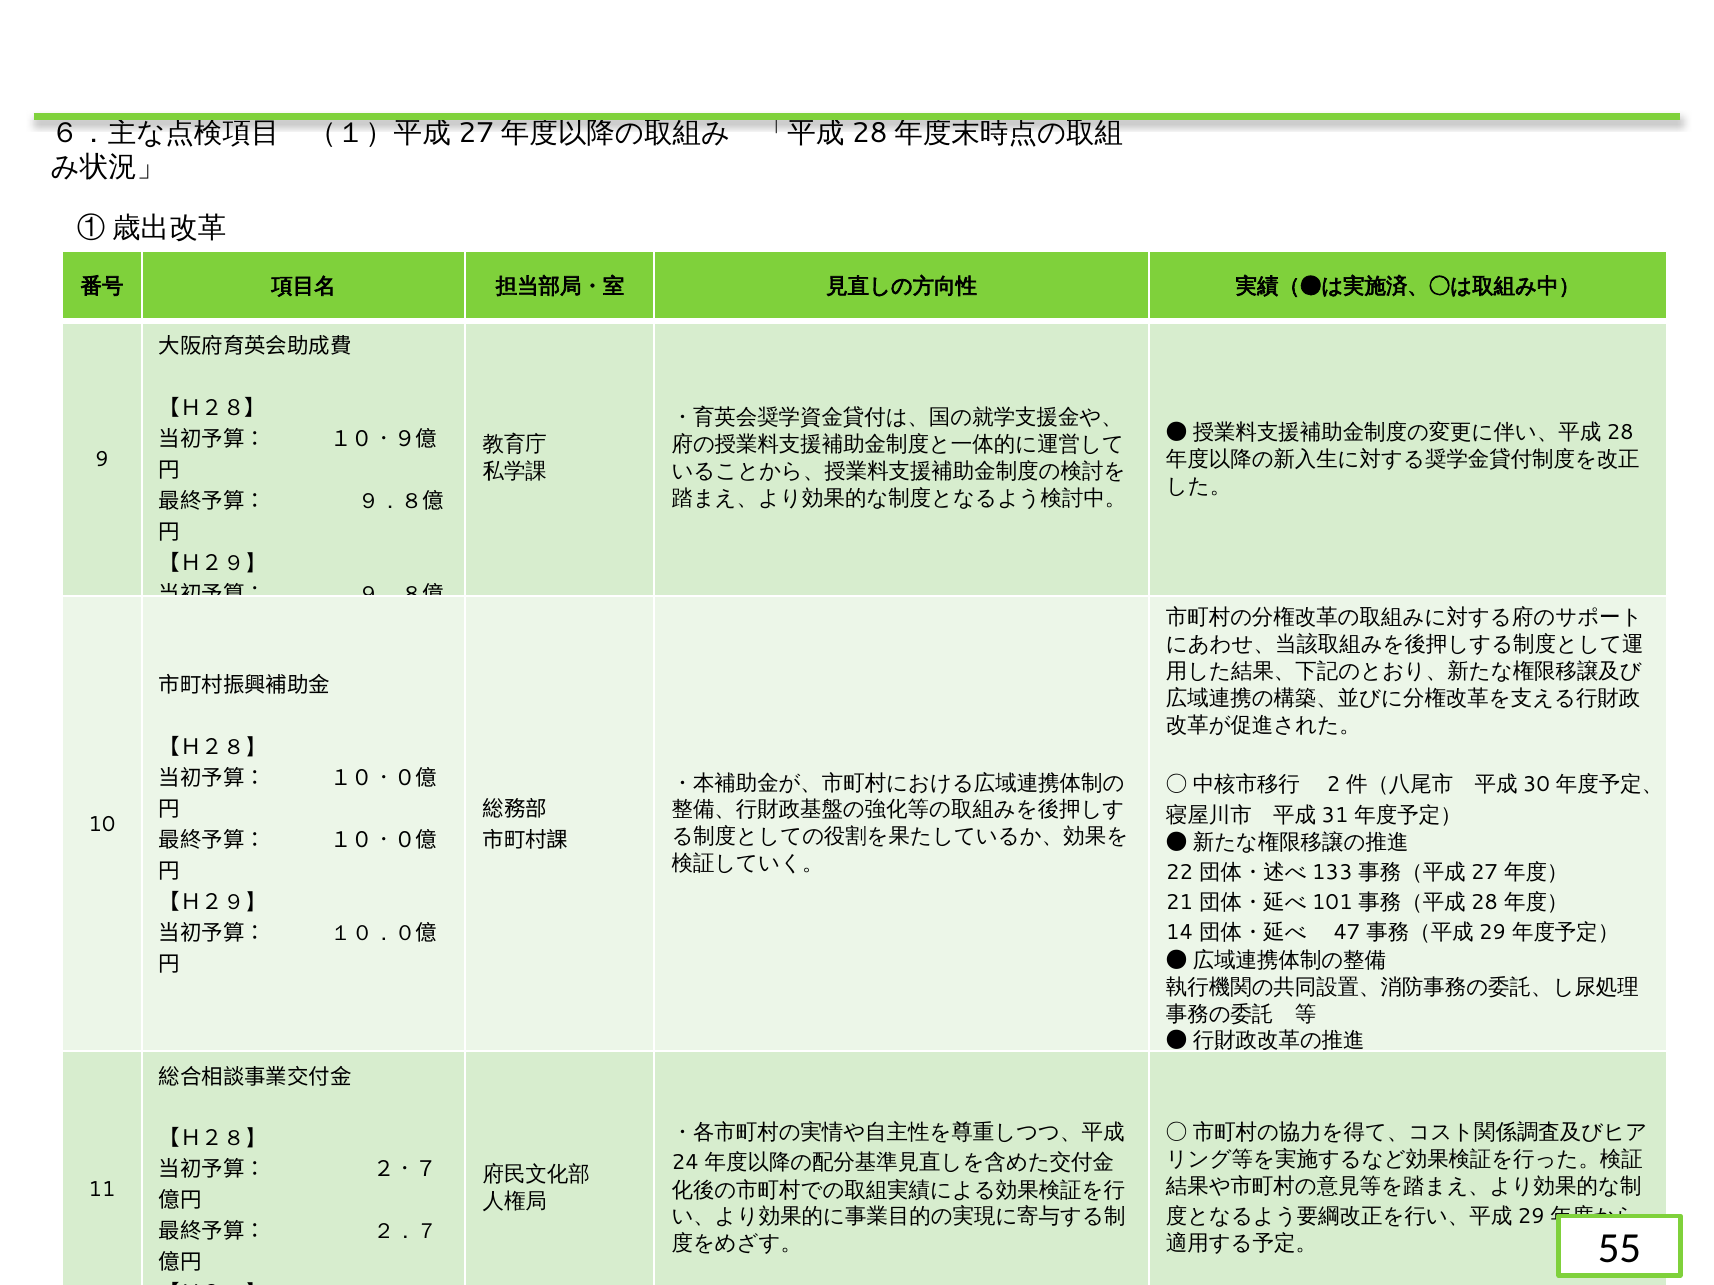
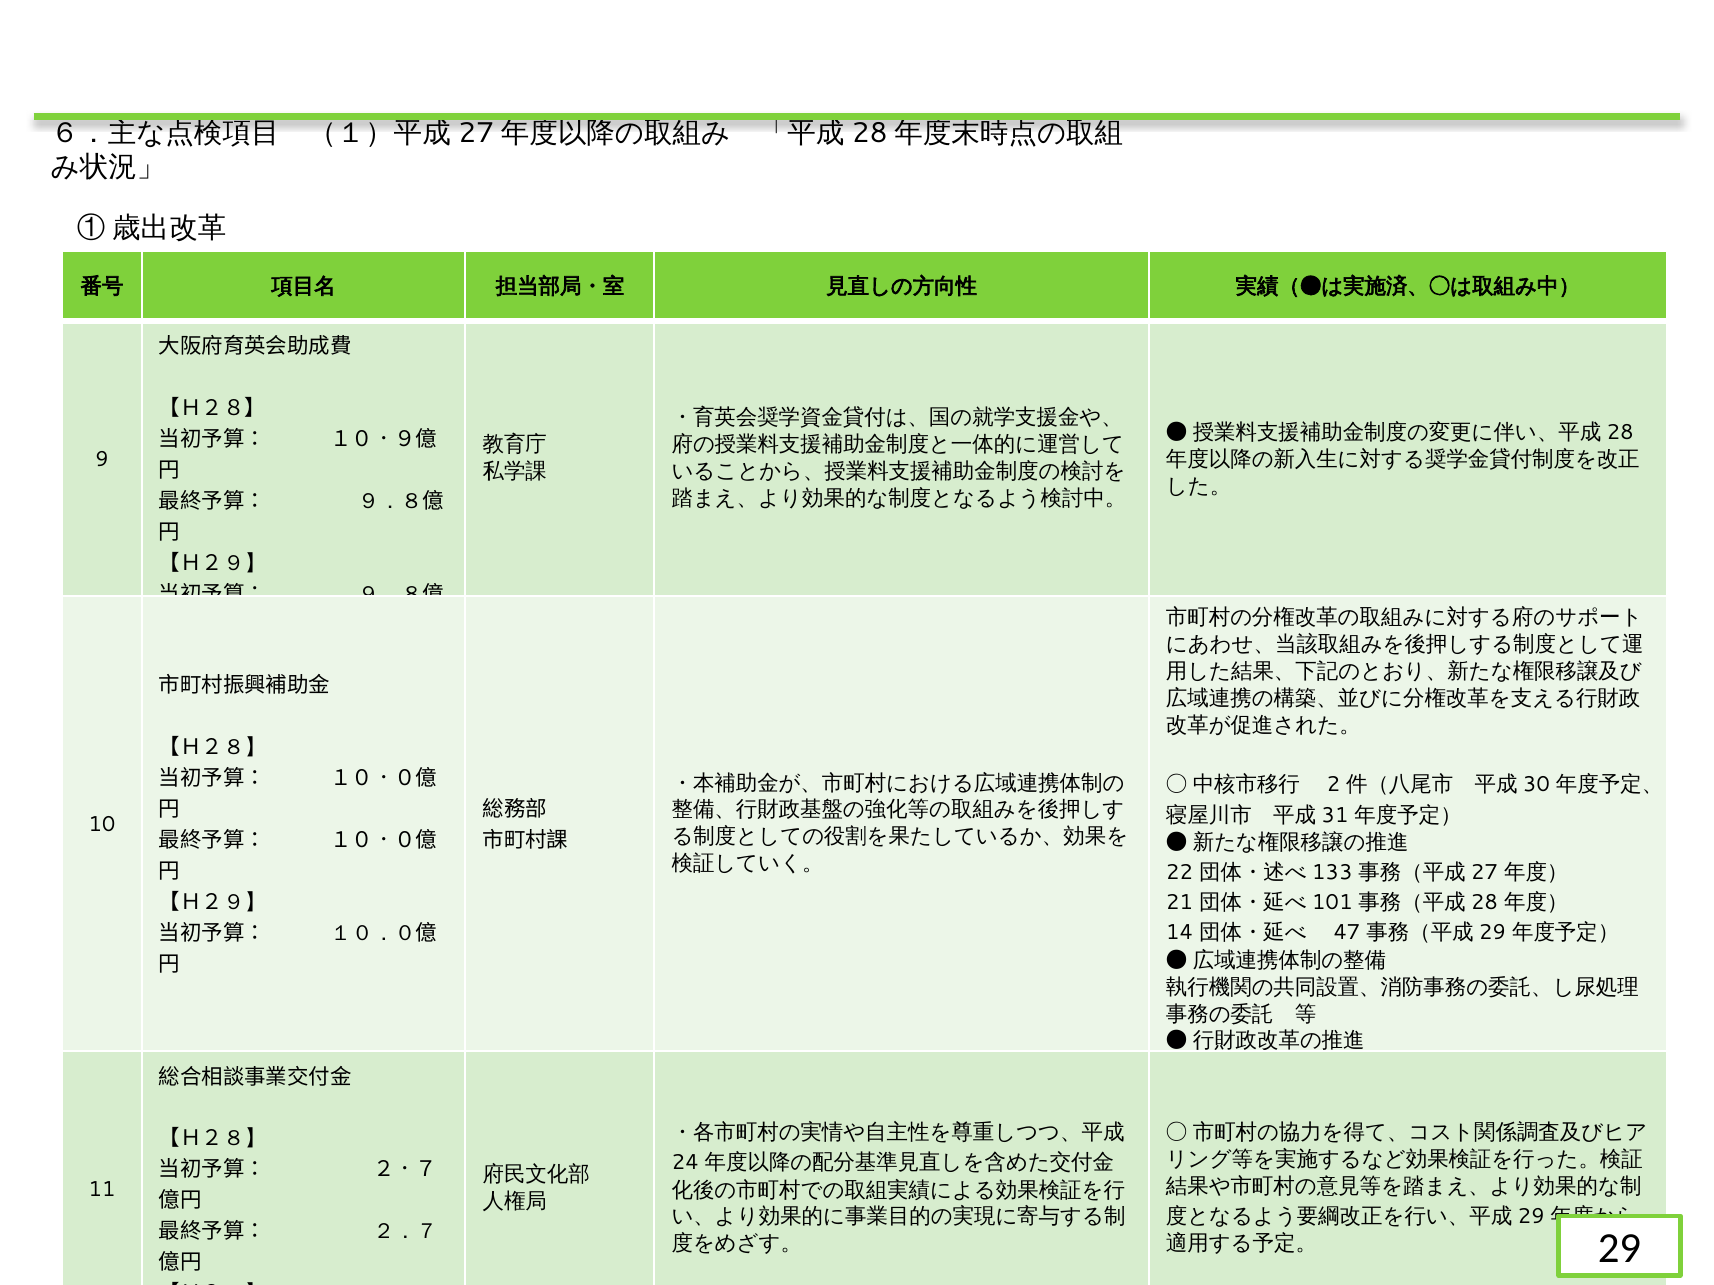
55: 55 -> 29
